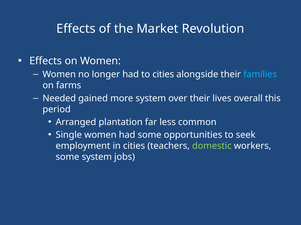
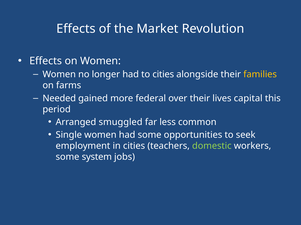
families colour: light blue -> yellow
more system: system -> federal
overall: overall -> capital
plantation: plantation -> smuggled
